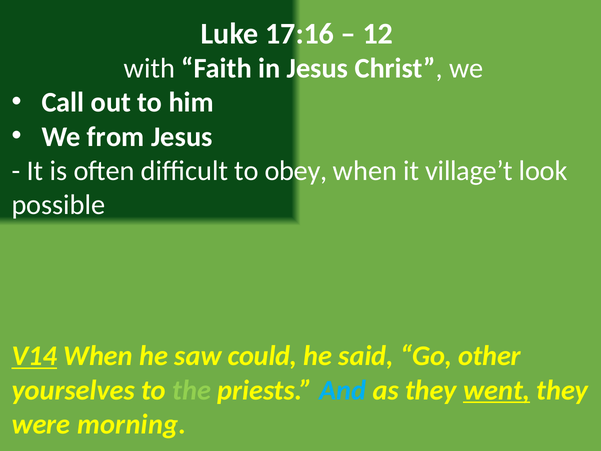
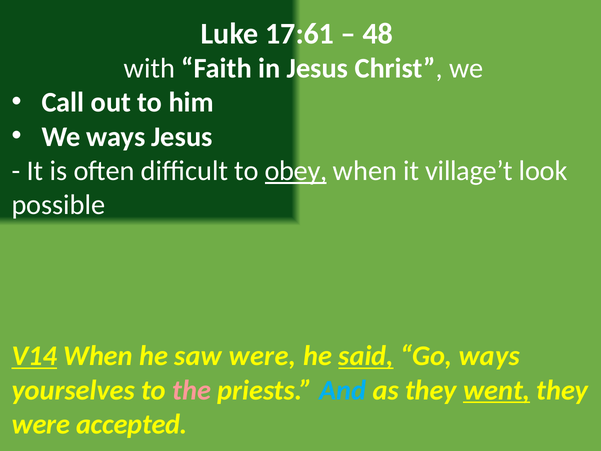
17:16: 17:16 -> 17:61
12: 12 -> 48
We from: from -> ways
obey underline: none -> present
saw could: could -> were
said underline: none -> present
Go other: other -> ways
the colour: light green -> pink
morning: morning -> accepted
